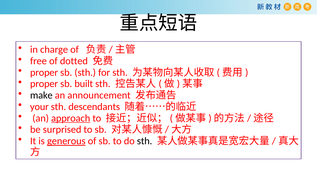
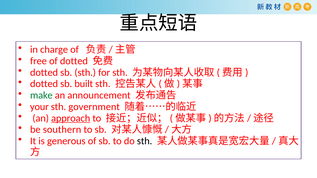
proper at (44, 73): proper -> dotted
proper at (44, 84): proper -> dotted
make colour: black -> green
descendants: descendants -> government
surprised: surprised -> southern
generous underline: present -> none
